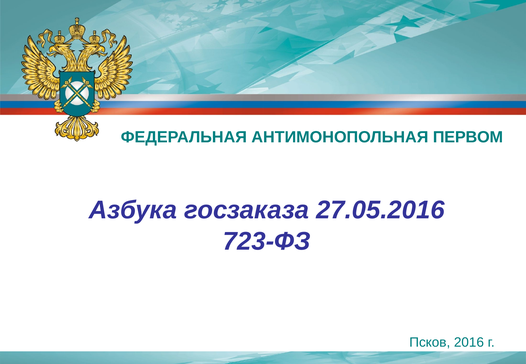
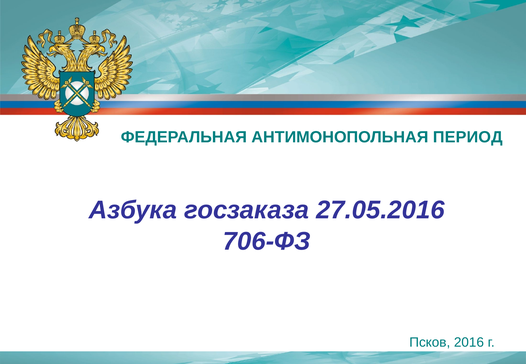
ПЕРВОМ: ПЕРВОМ -> ПЕРИОД
723-ФЗ: 723-ФЗ -> 706-ФЗ
